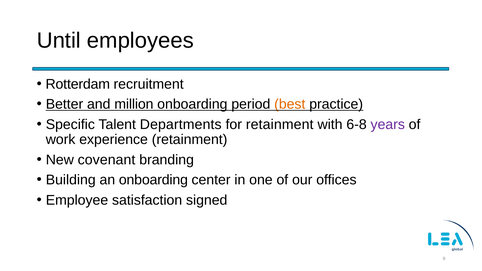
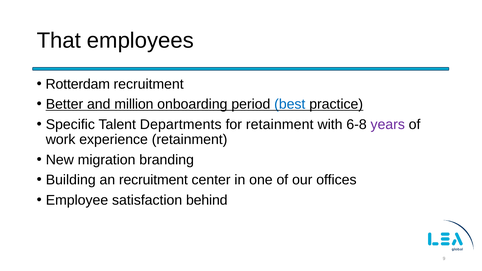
Until: Until -> That
best colour: orange -> blue
covenant: covenant -> migration
an onboarding: onboarding -> recruitment
signed: signed -> behind
